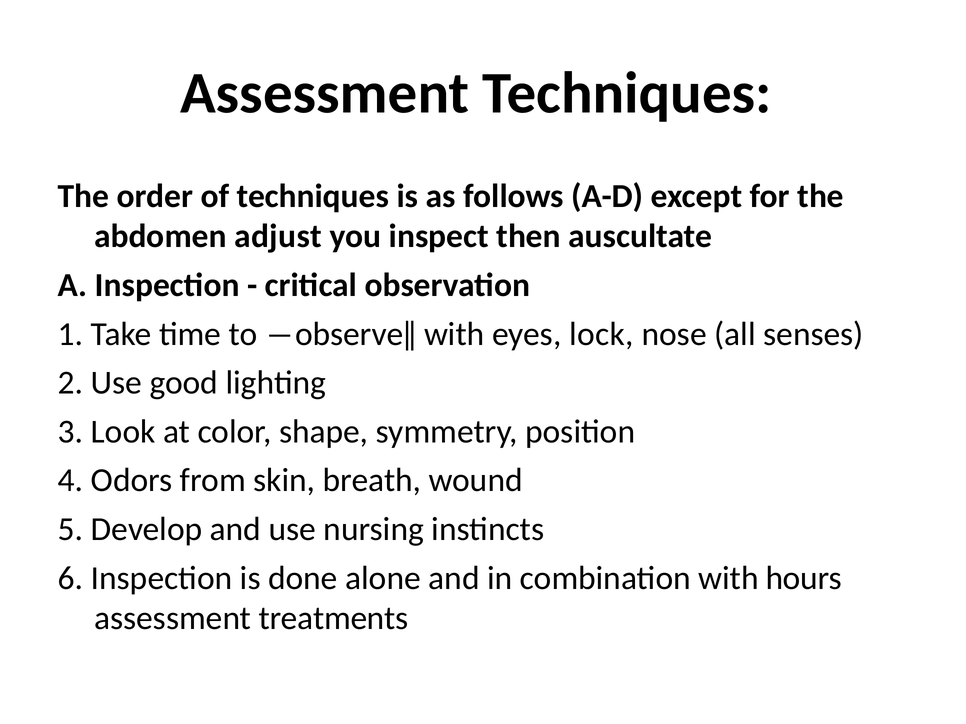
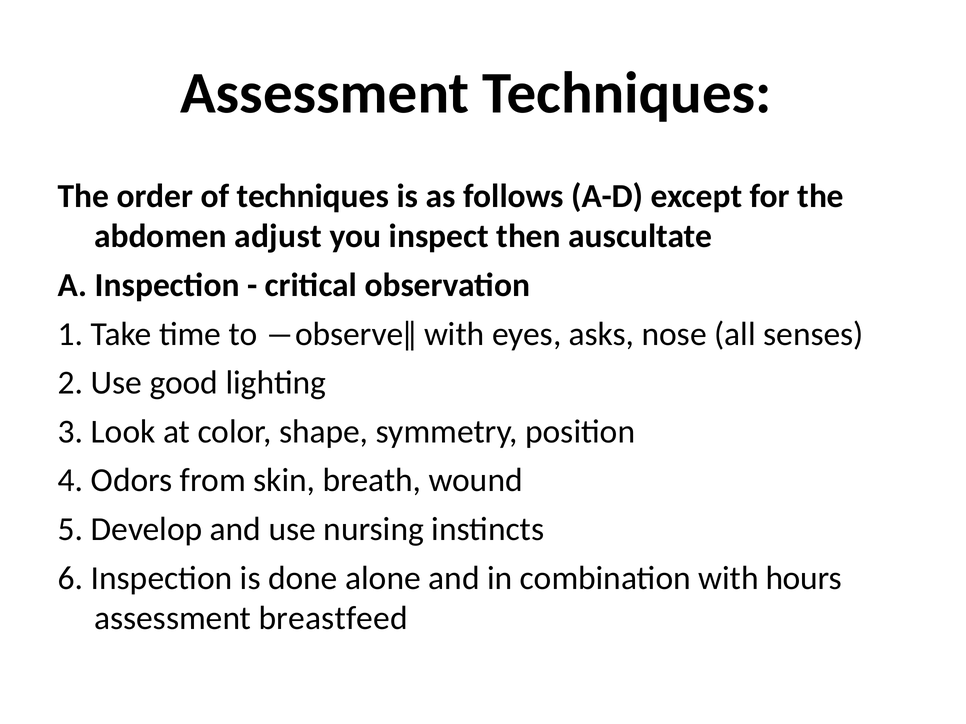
lock: lock -> asks
treatments: treatments -> breastfeed
